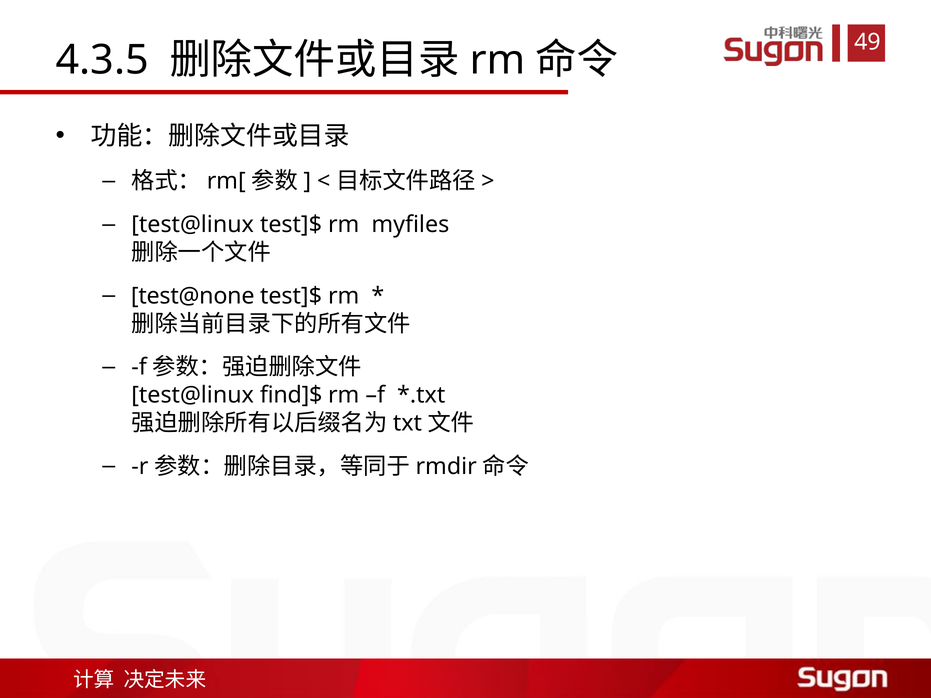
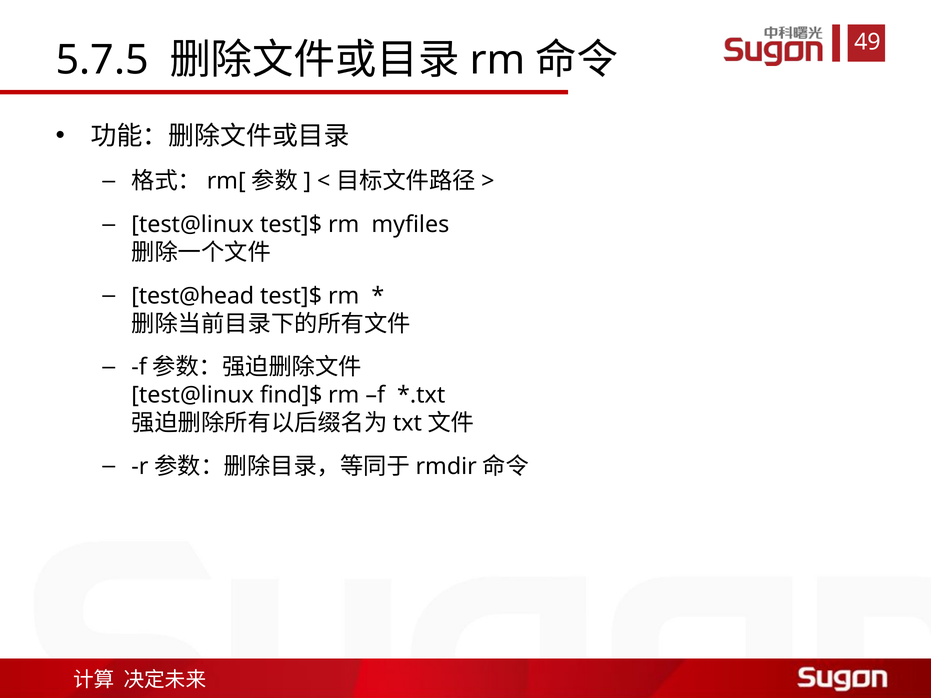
4.3.5: 4.3.5 -> 5.7.5
test@none: test@none -> test@head
